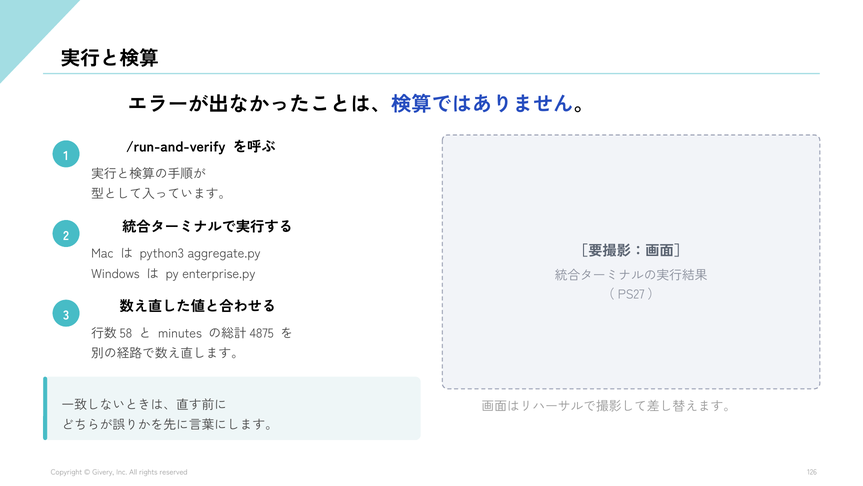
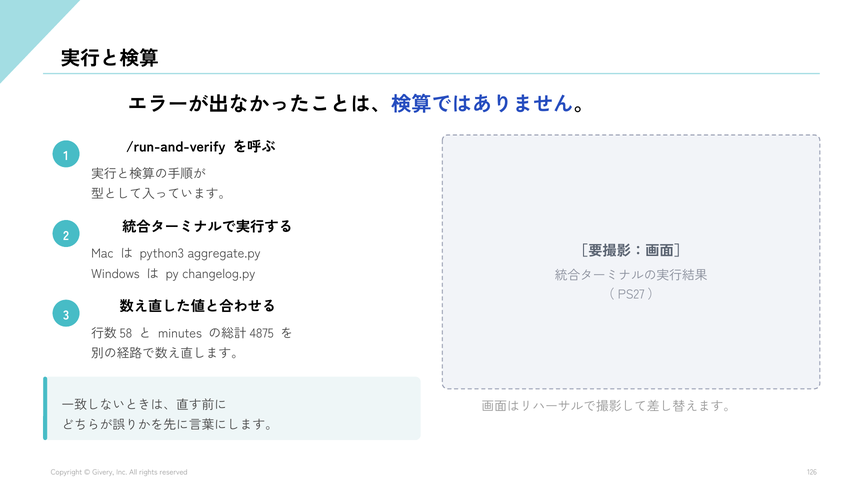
enterprise.py: enterprise.py -> changelog.py
